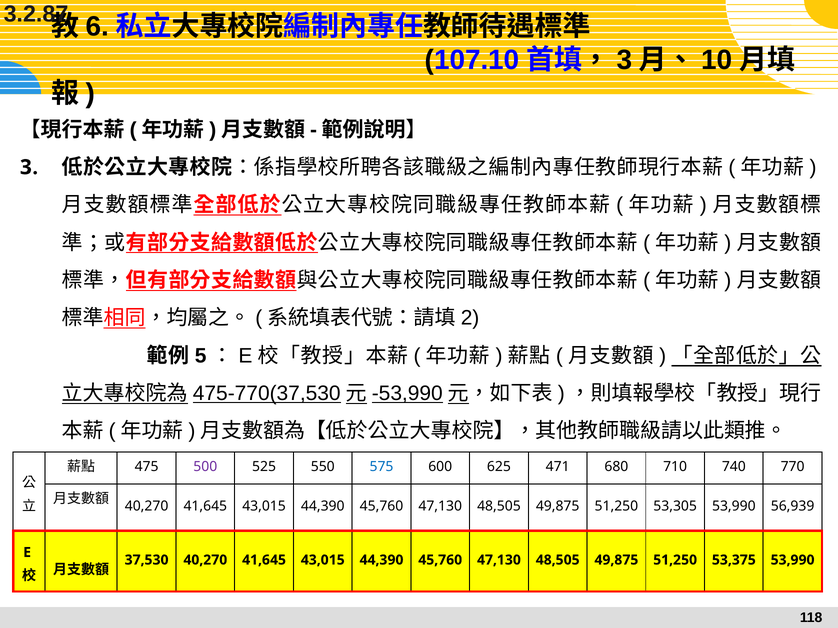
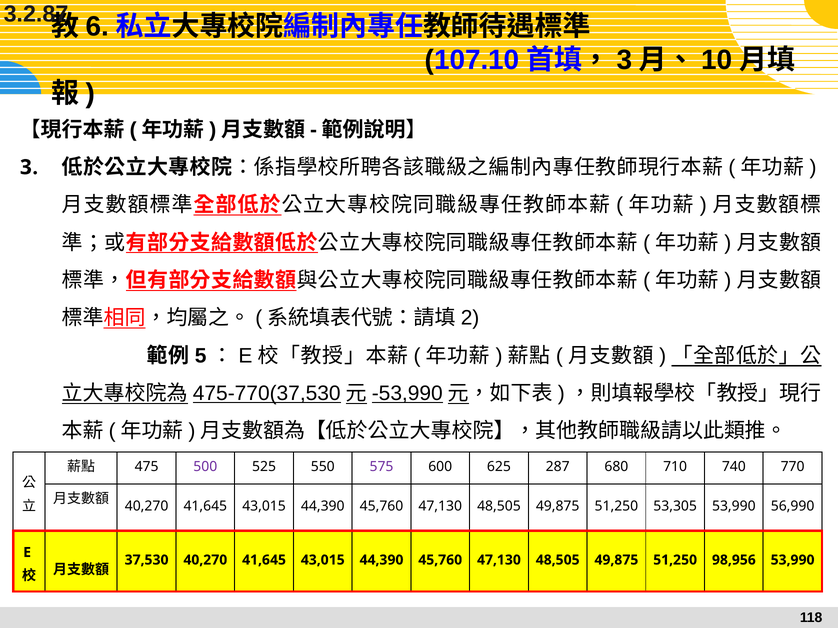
575 colour: blue -> purple
471: 471 -> 287
56,939: 56,939 -> 56,990
53,375: 53,375 -> 98,956
